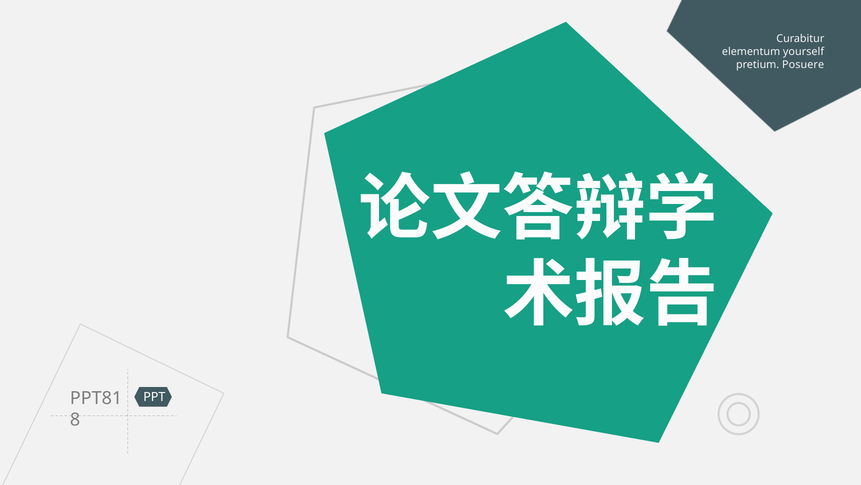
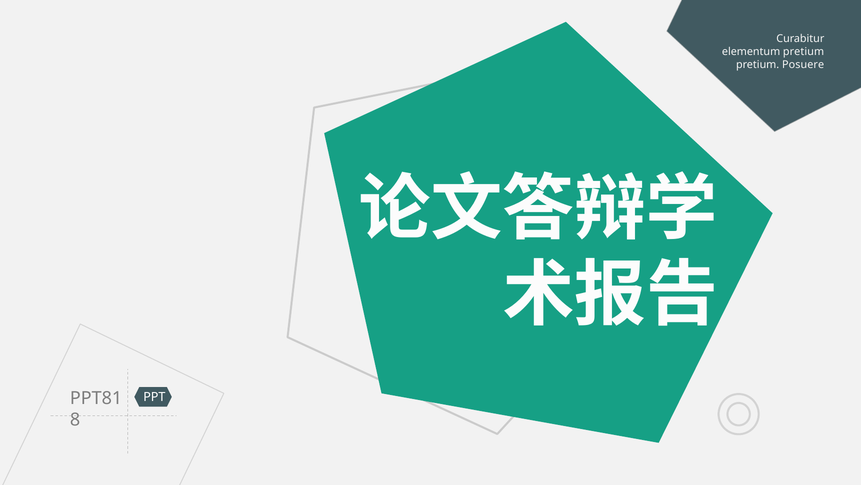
elementum yourself: yourself -> pretium
